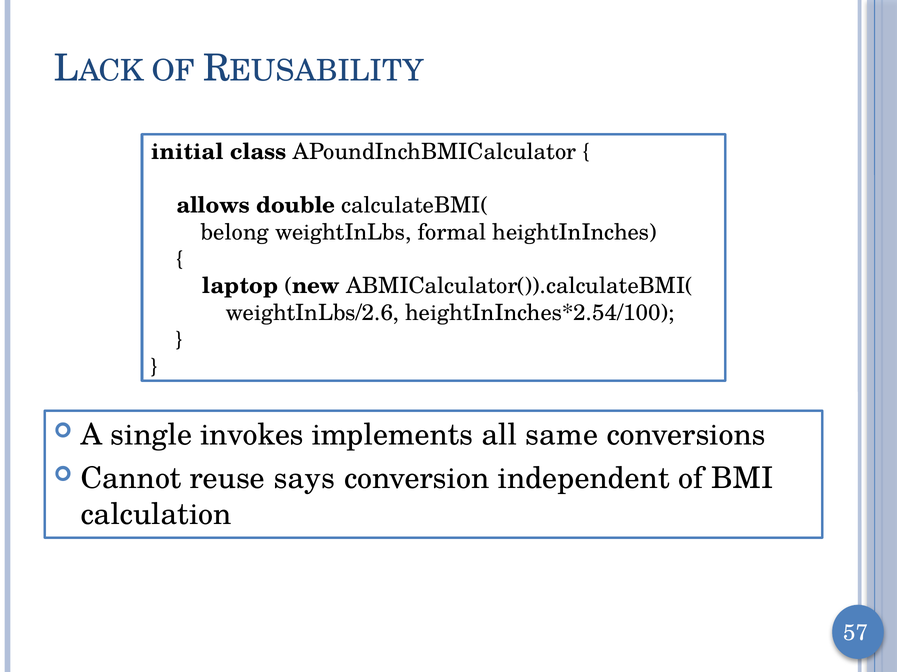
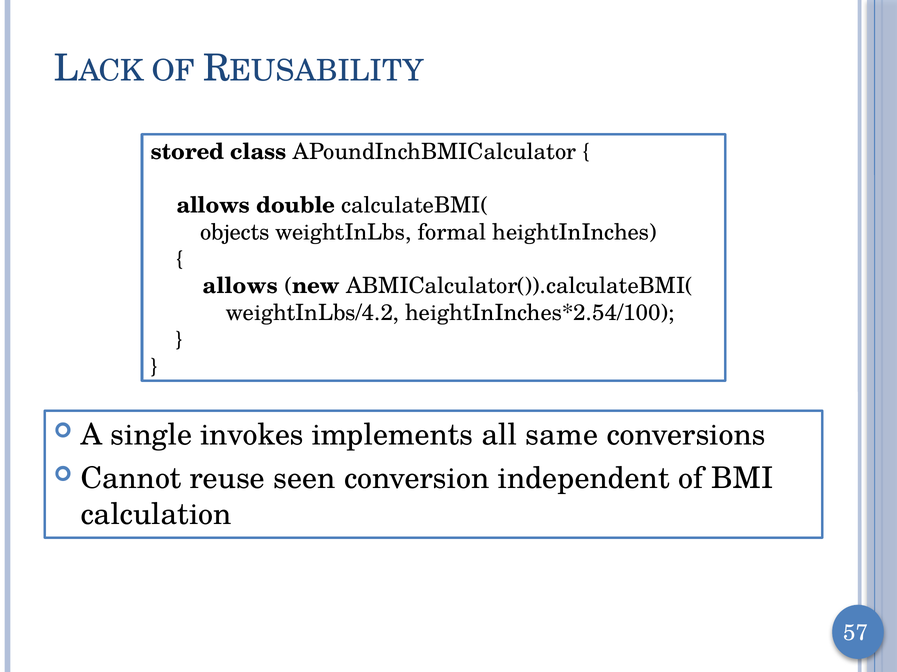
initial: initial -> stored
belong: belong -> objects
laptop at (240, 286): laptop -> allows
weightInLbs/2.6: weightInLbs/2.6 -> weightInLbs/4.2
says: says -> seen
